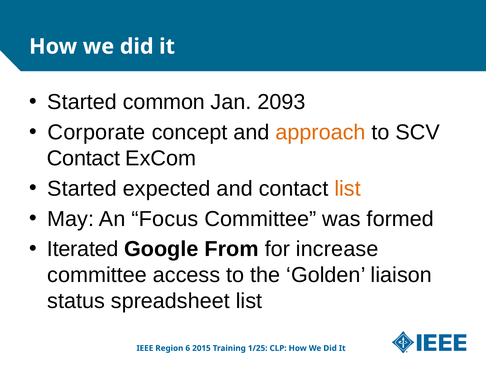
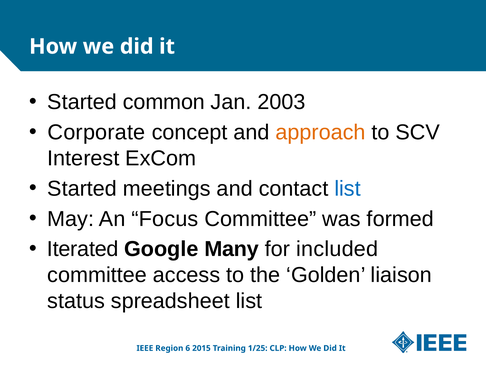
2093: 2093 -> 2003
Contact at (83, 158): Contact -> Interest
expected: expected -> meetings
list at (348, 188) colour: orange -> blue
From: From -> Many
increase: increase -> included
